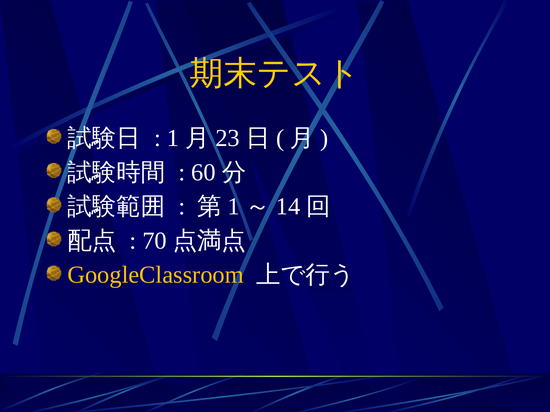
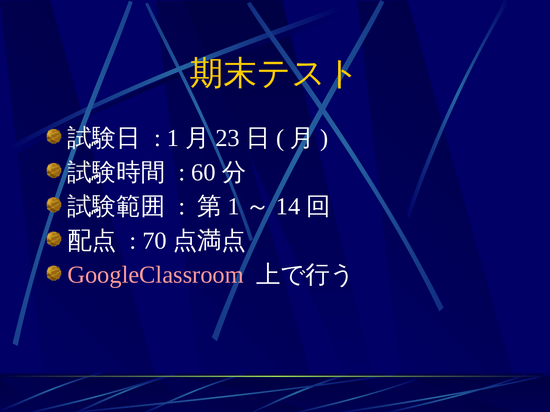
GoogleClassroom colour: yellow -> pink
